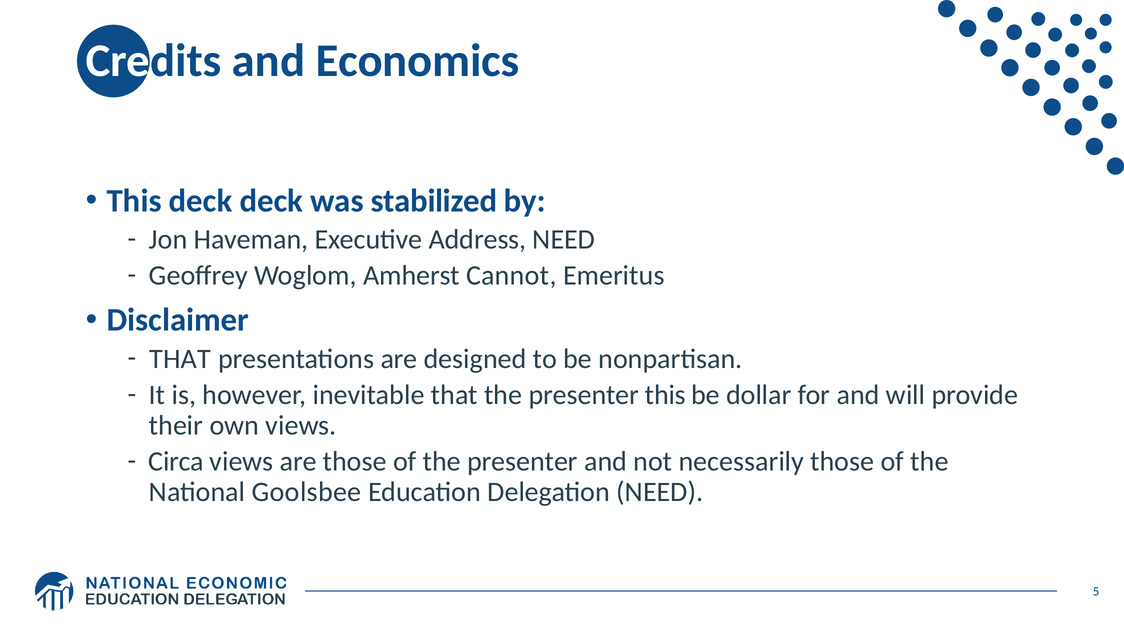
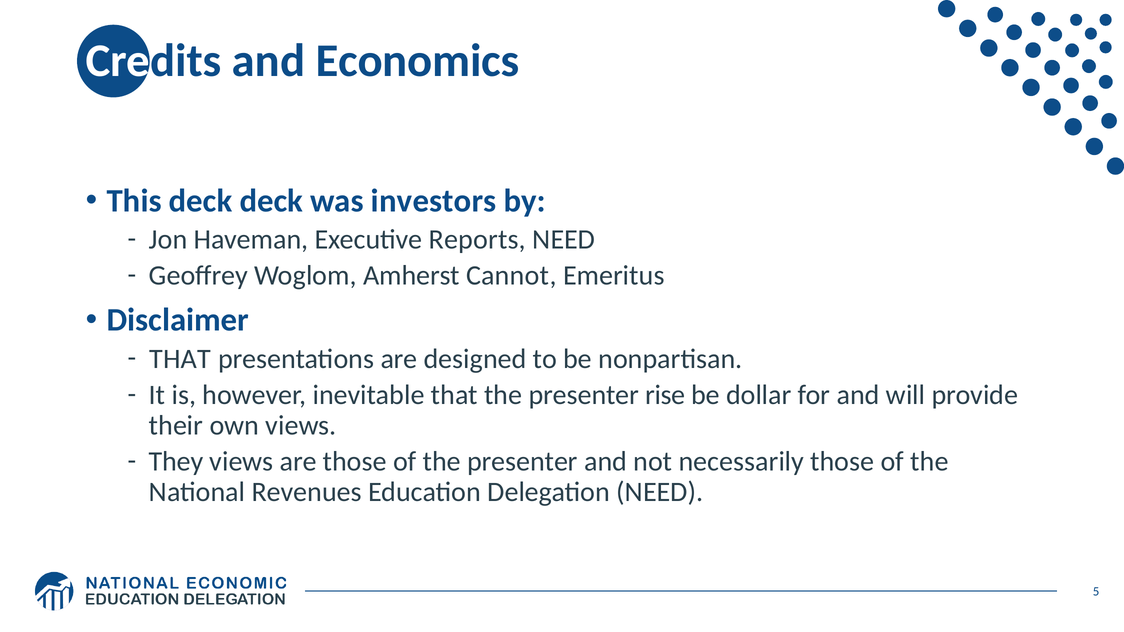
stabilized: stabilized -> investors
Address: Address -> Reports
presenter this: this -> rise
Circa: Circa -> They
Goolsbee: Goolsbee -> Revenues
